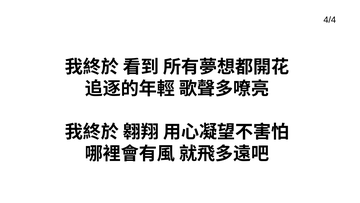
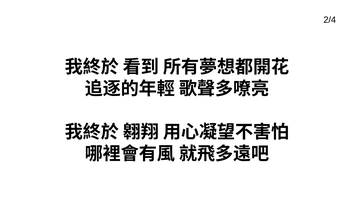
4/4: 4/4 -> 2/4
